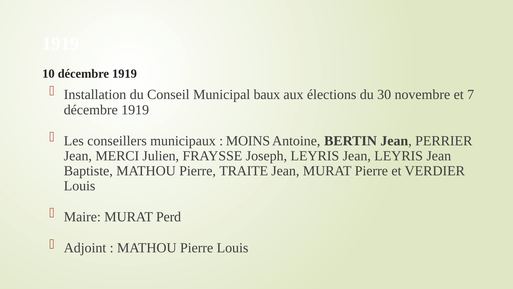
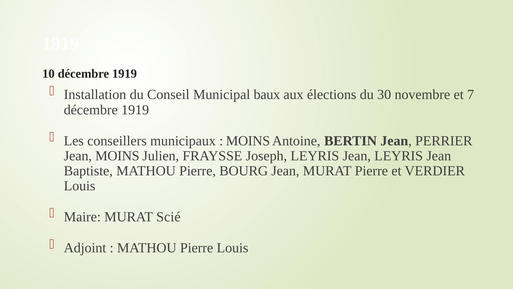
Jean MERCI: MERCI -> MOINS
TRAITE: TRAITE -> BOURG
Perd: Perd -> Scié
